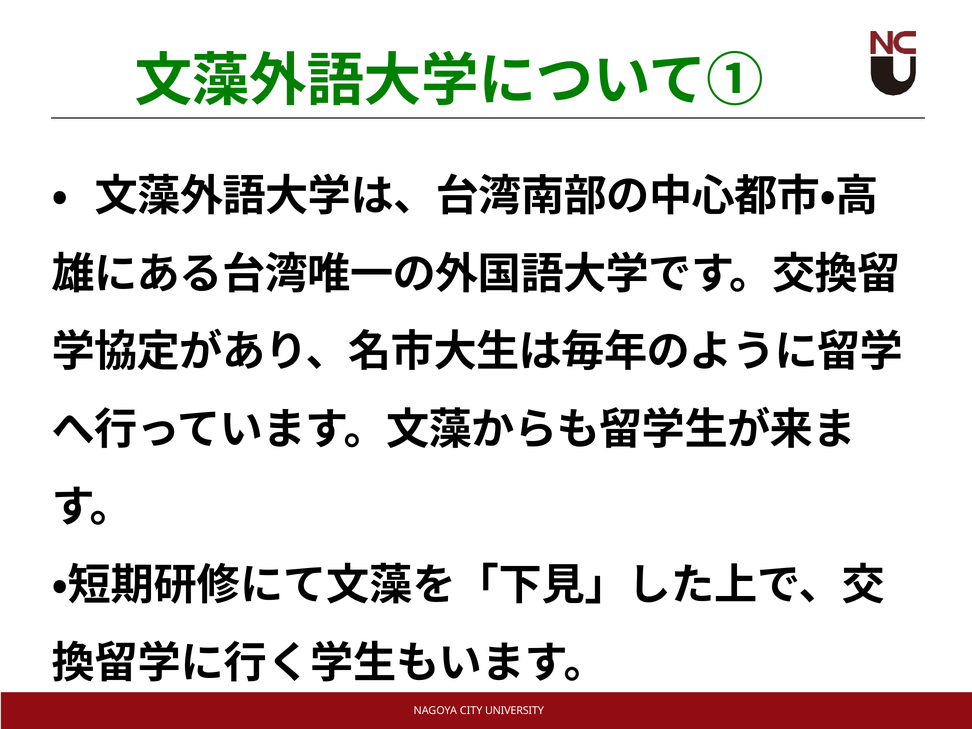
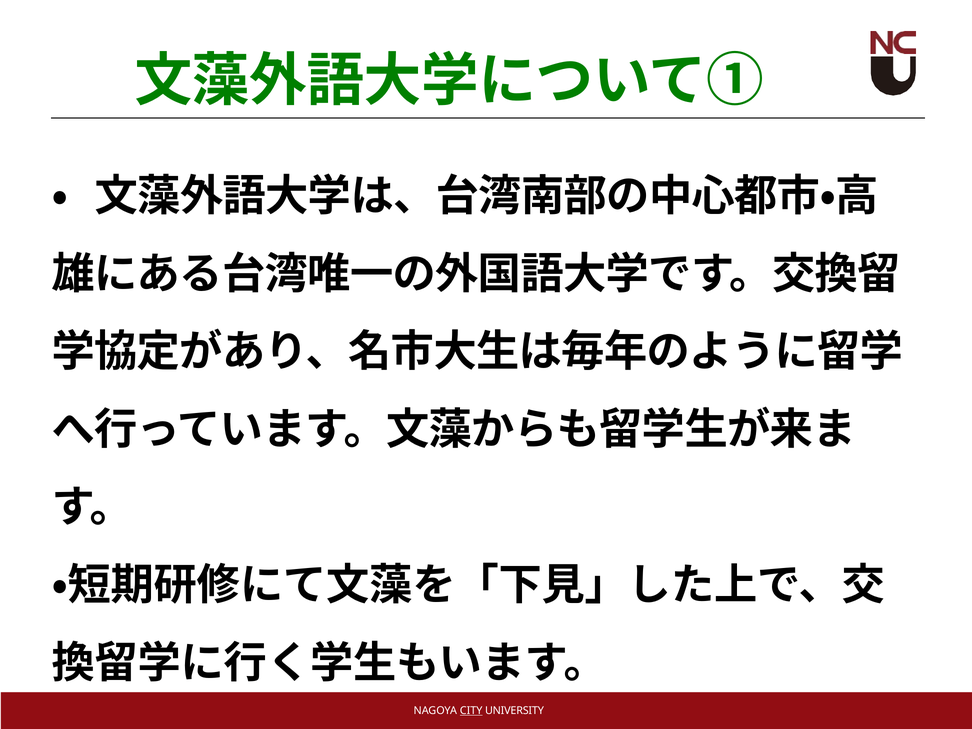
CITY underline: none -> present
